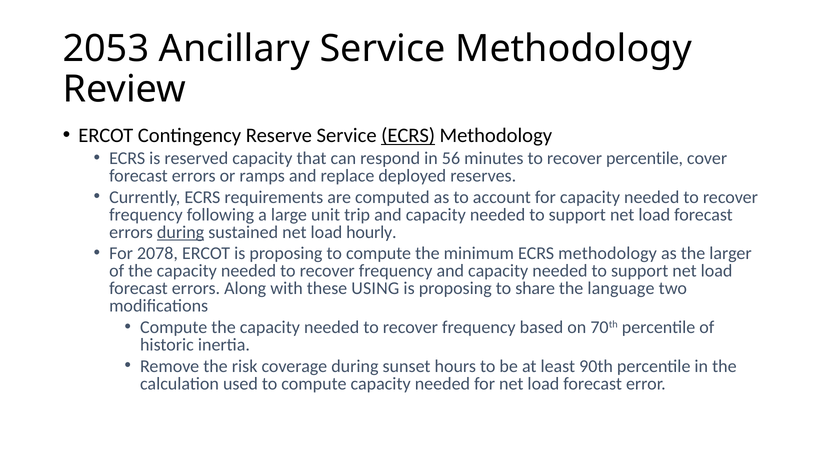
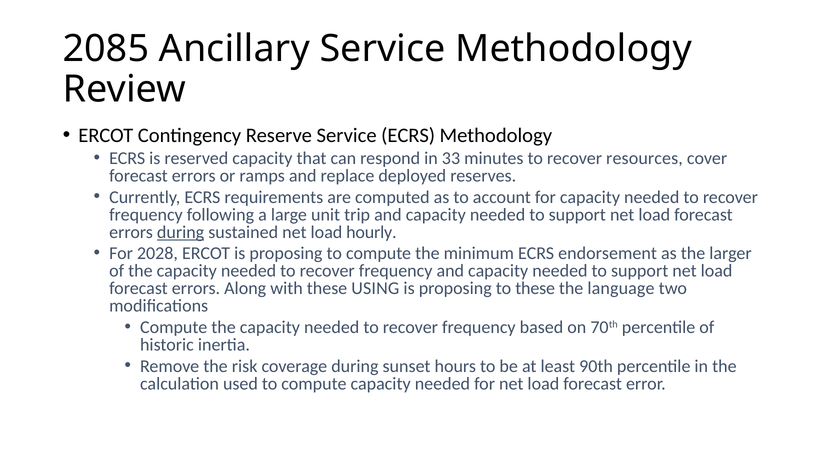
2053: 2053 -> 2085
ECRS at (408, 136) underline: present -> none
56: 56 -> 33
recover percentile: percentile -> resources
2078: 2078 -> 2028
minimum ECRS methodology: methodology -> endorsement
to share: share -> these
